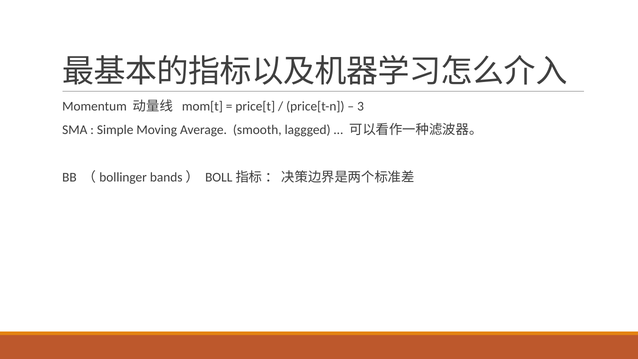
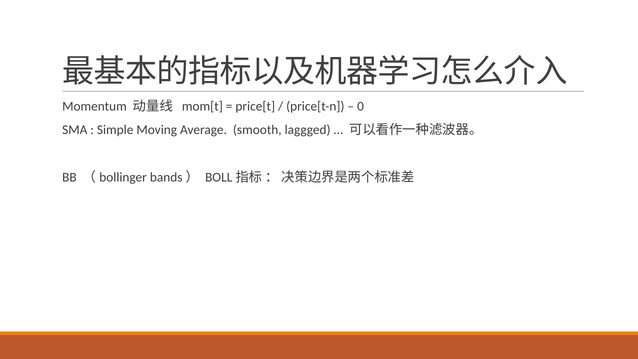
3: 3 -> 0
